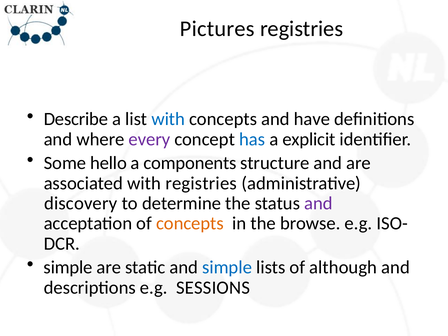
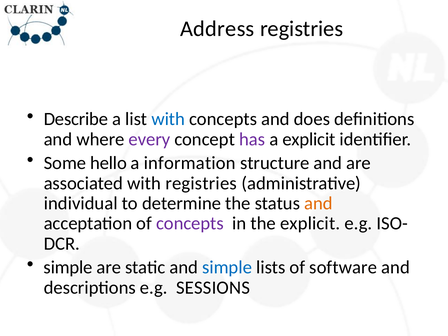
Pictures: Pictures -> Address
have: have -> does
has colour: blue -> purple
components: components -> information
discovery: discovery -> individual
and at (318, 203) colour: purple -> orange
concepts at (190, 224) colour: orange -> purple
the browse: browse -> explicit
although: although -> software
